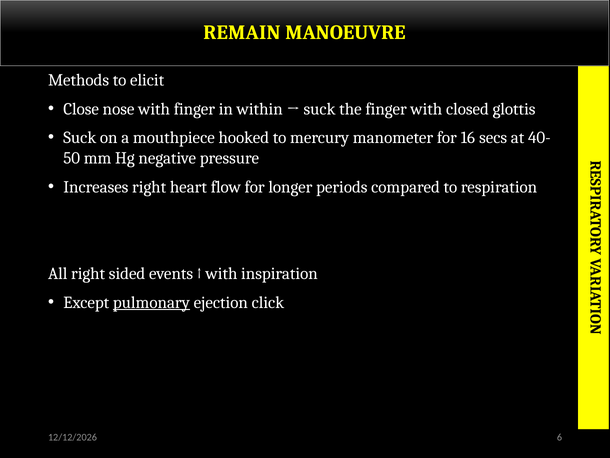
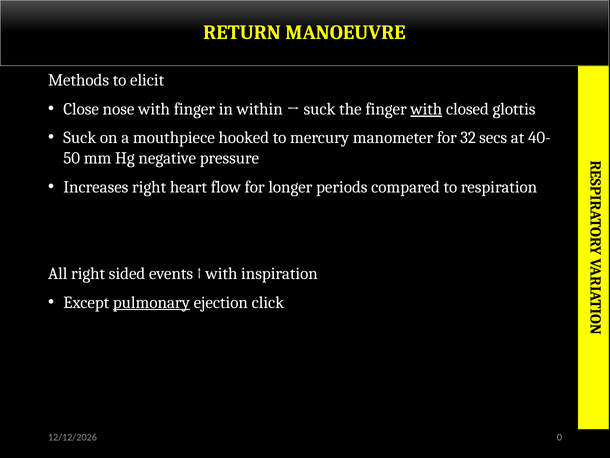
REMAIN: REMAIN -> RETURN
with at (426, 109) underline: none -> present
16: 16 -> 32
6: 6 -> 0
